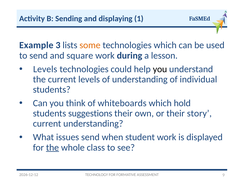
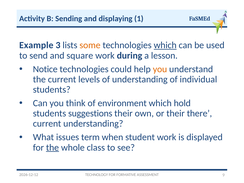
which at (165, 45) underline: none -> present
Levels at (45, 69): Levels -> Notice
you at (160, 69) colour: black -> orange
whiteboards: whiteboards -> environment
story: story -> there
issues send: send -> term
